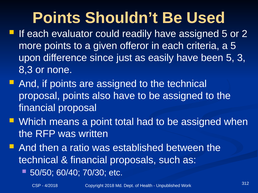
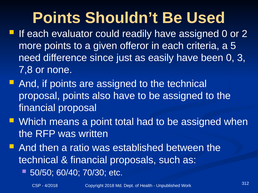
assigned 5: 5 -> 0
upon: upon -> need
been 5: 5 -> 0
8,3: 8,3 -> 7,8
